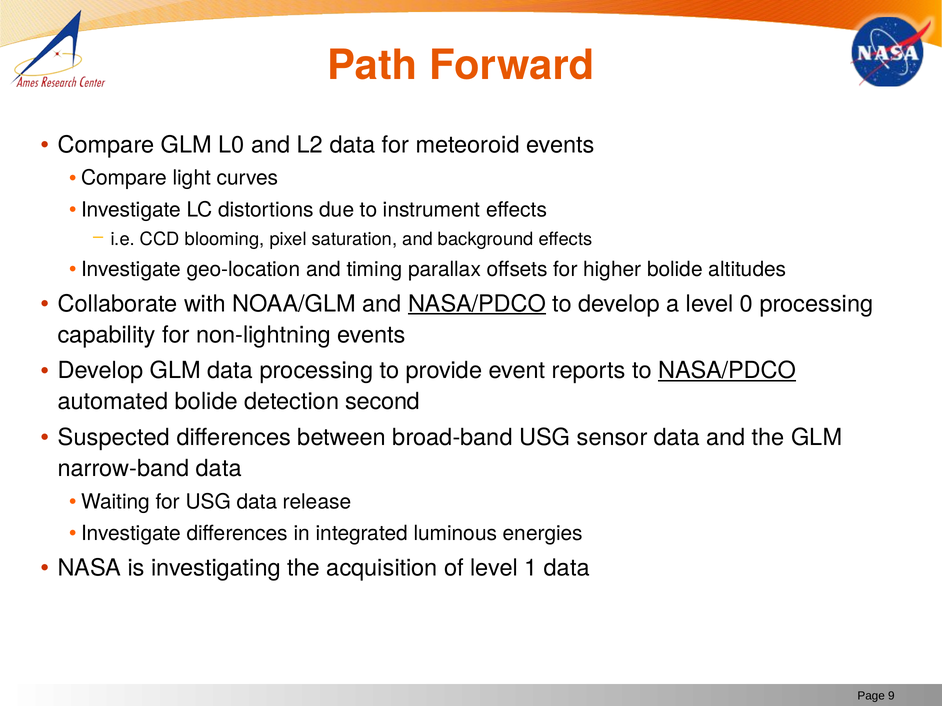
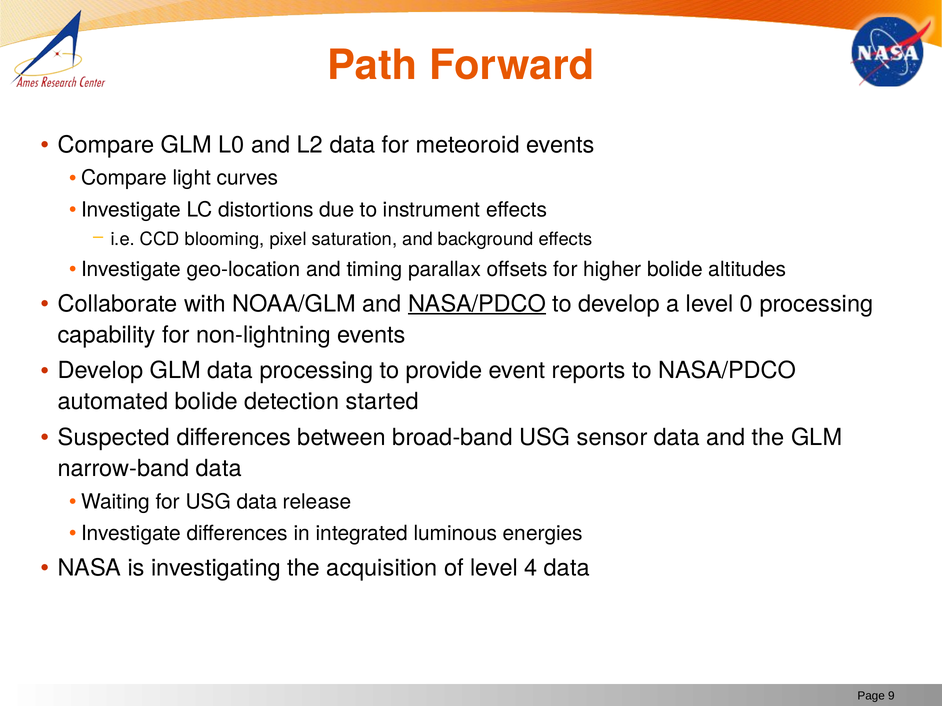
NASA/PDCO at (727, 371) underline: present -> none
second: second -> started
1: 1 -> 4
